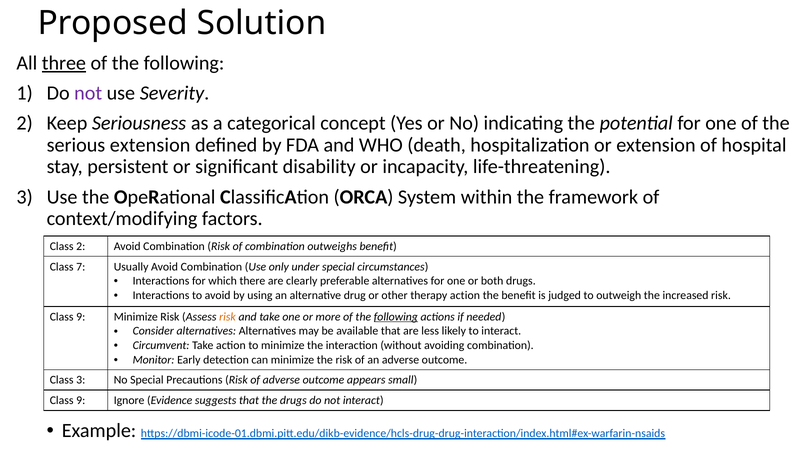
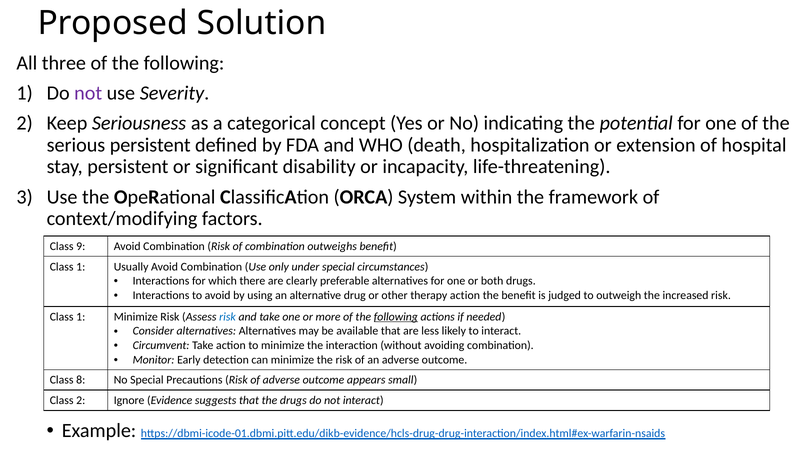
three underline: present -> none
serious extension: extension -> persistent
Class 2: 2 -> 9
7 at (81, 267): 7 -> 1
9 at (81, 317): 9 -> 1
risk at (228, 317) colour: orange -> blue
Class 3: 3 -> 8
9 at (81, 401): 9 -> 2
